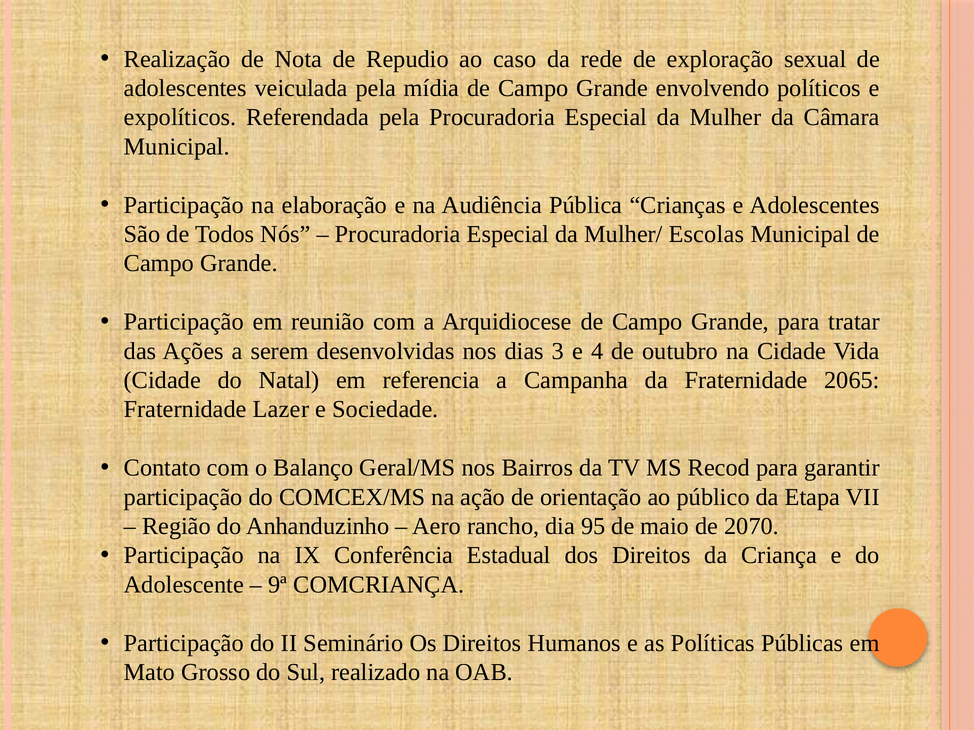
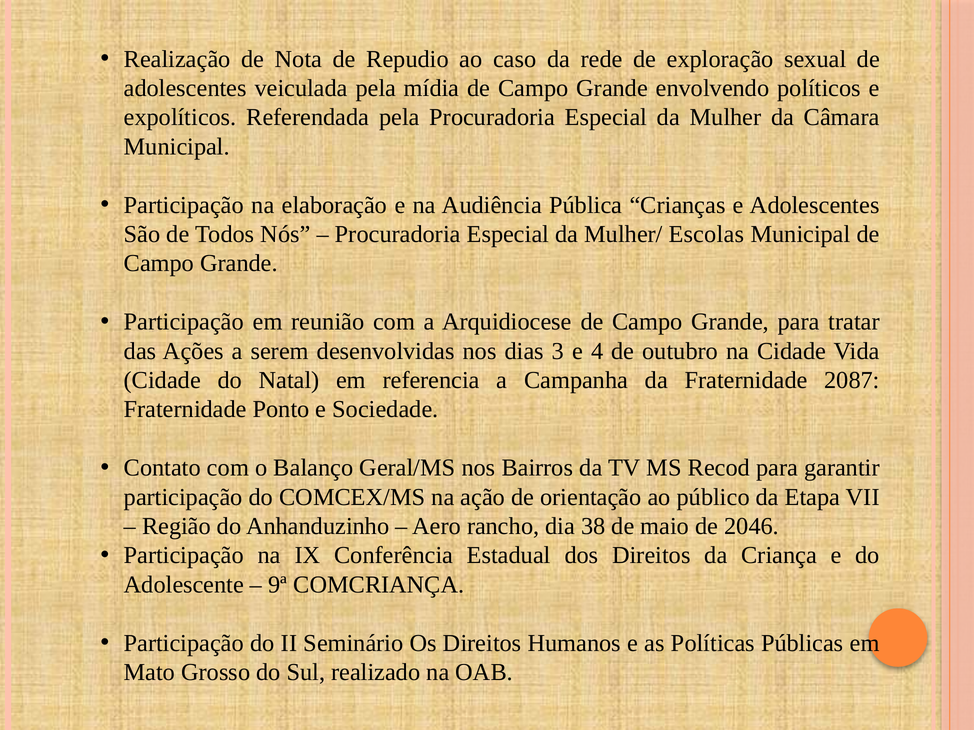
2065: 2065 -> 2087
Lazer: Lazer -> Ponto
95: 95 -> 38
2070: 2070 -> 2046
